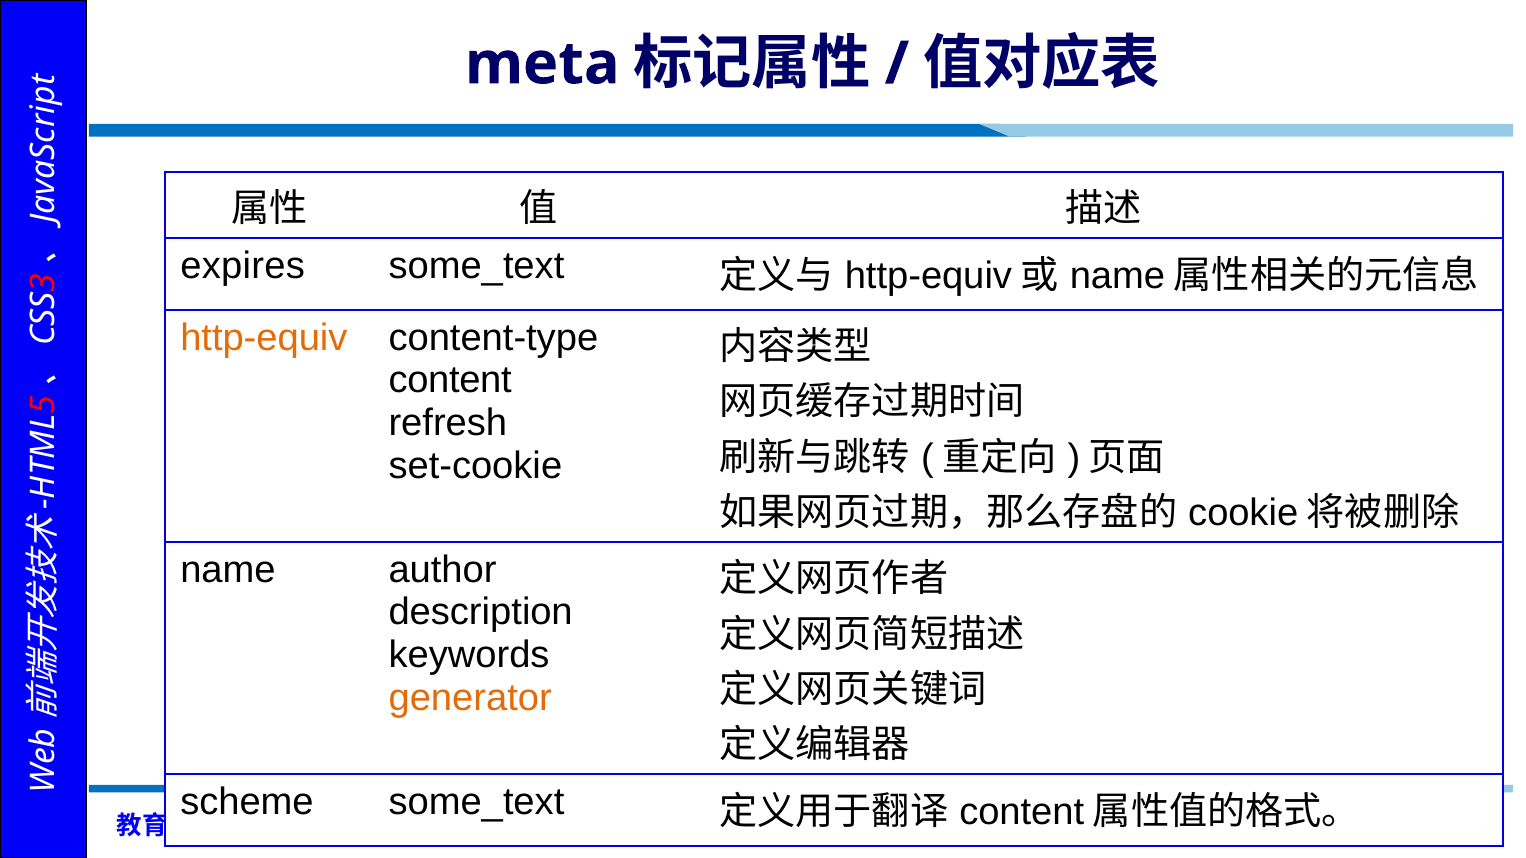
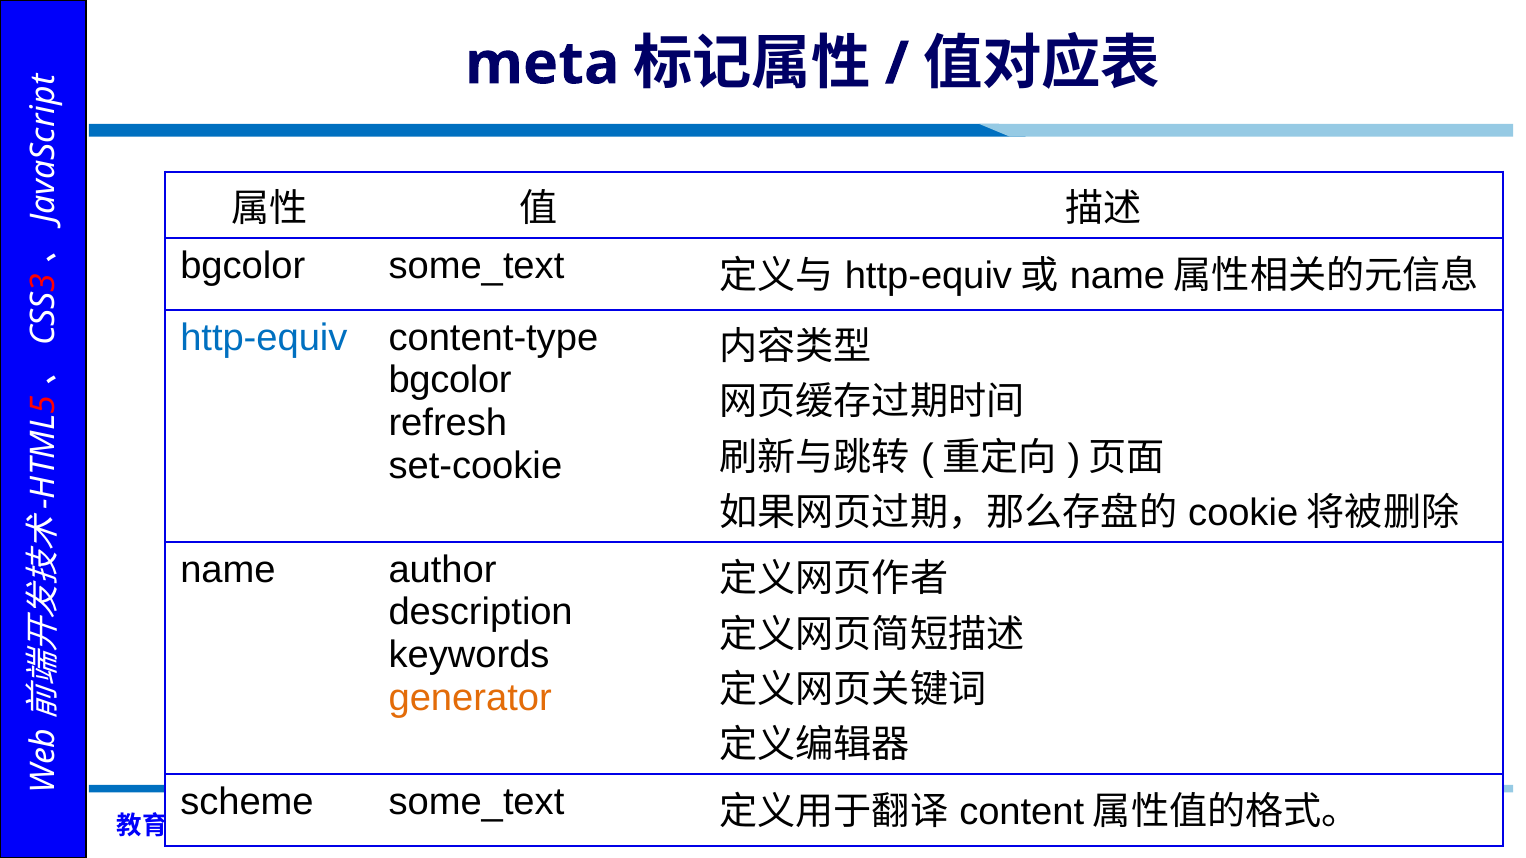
expires at (243, 266): expires -> bgcolor
http-equiv colour: orange -> blue
content at (450, 380): content -> bgcolor
